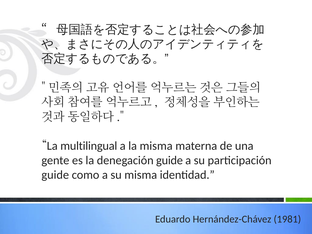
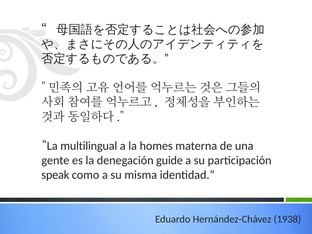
la misma: misma -> homes
guide at (55, 175): guide -> speak
1981: 1981 -> 1938
